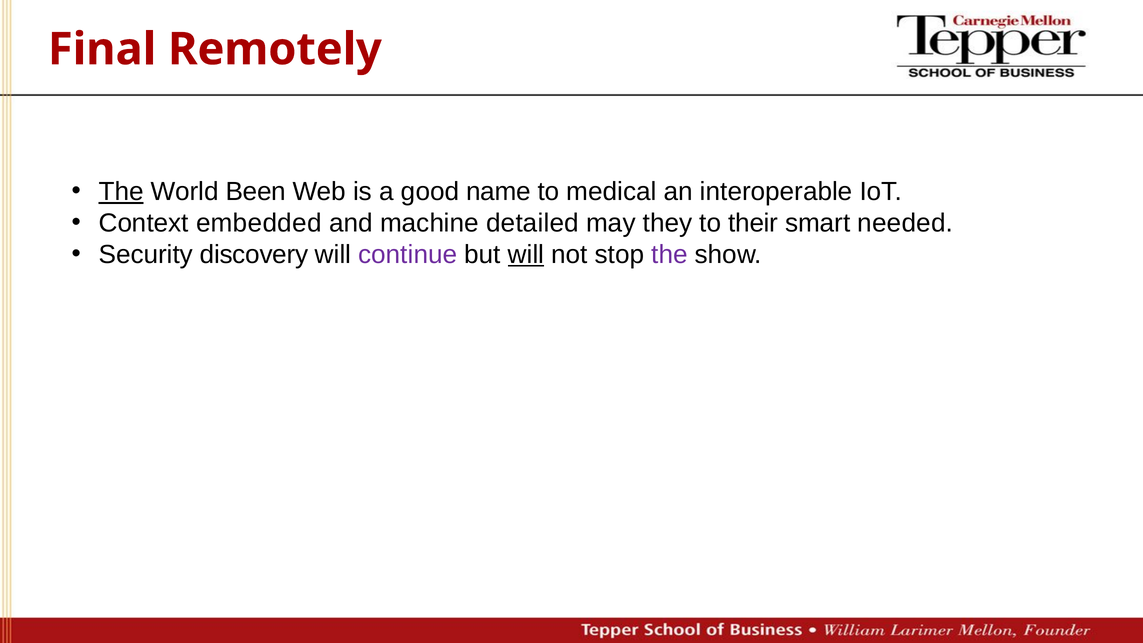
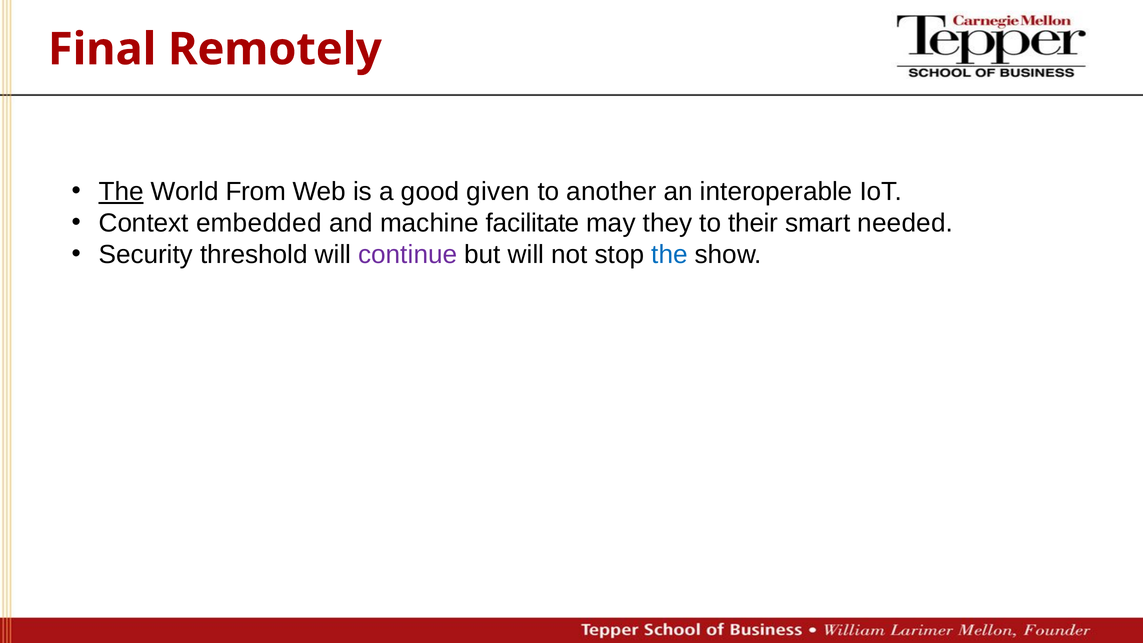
Been: Been -> From
name: name -> given
medical: medical -> another
detailed: detailed -> facilitate
discovery: discovery -> threshold
will at (526, 255) underline: present -> none
the at (670, 255) colour: purple -> blue
